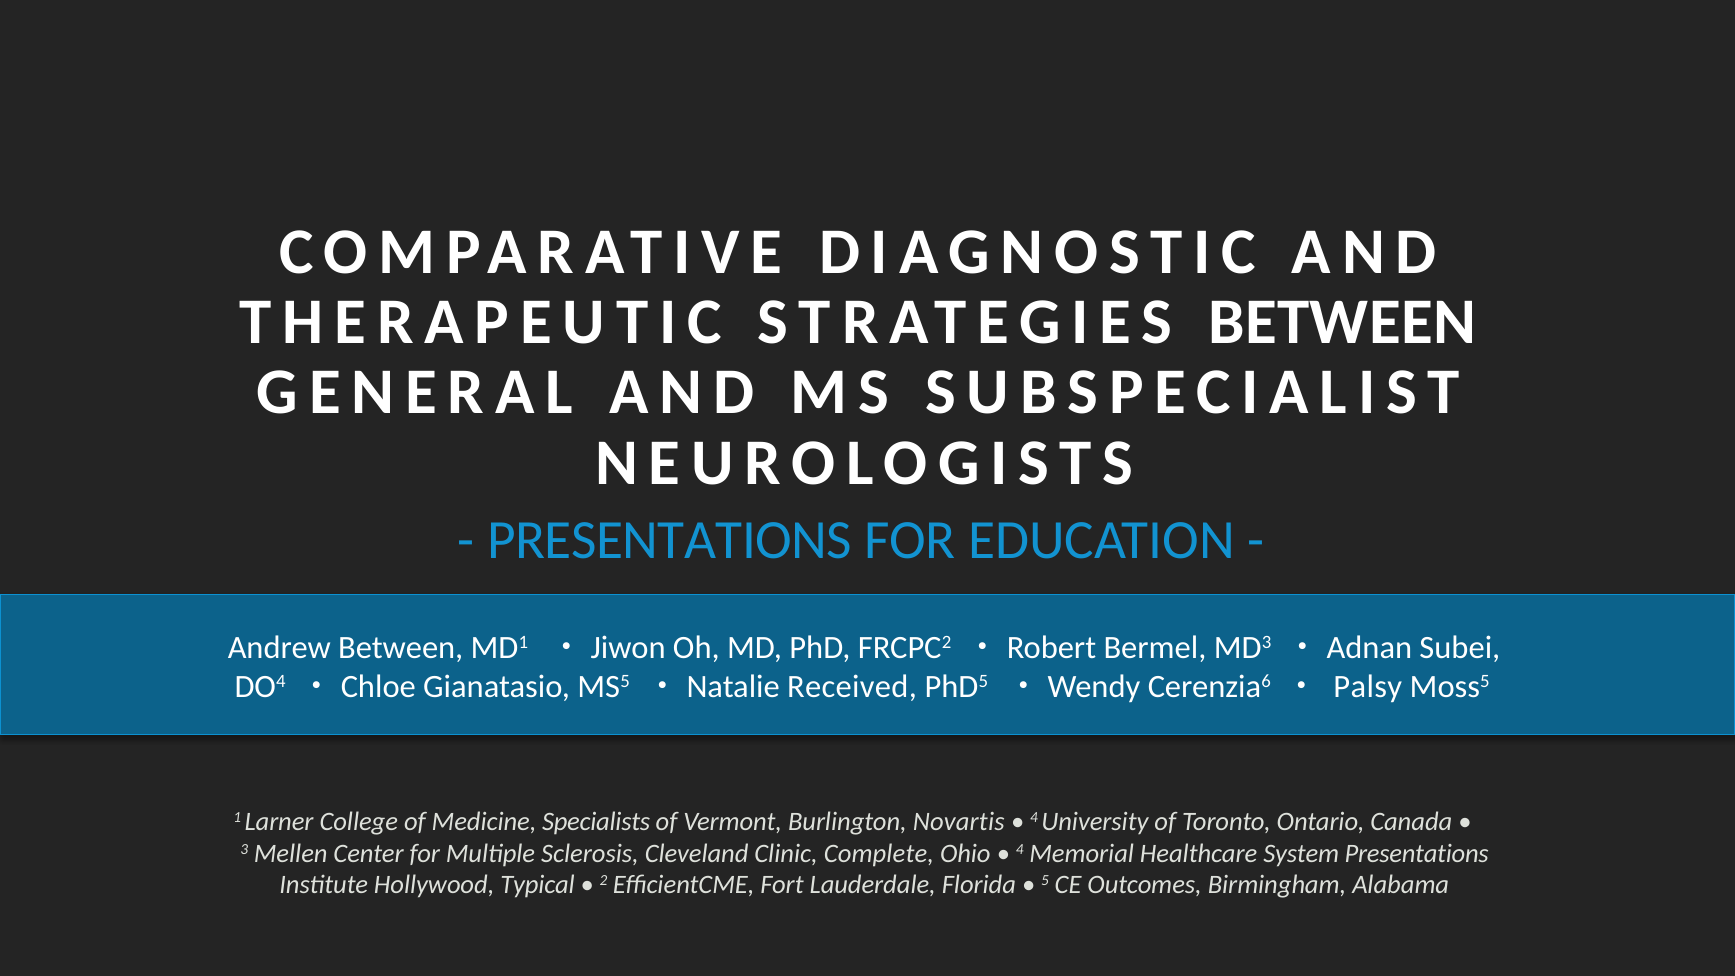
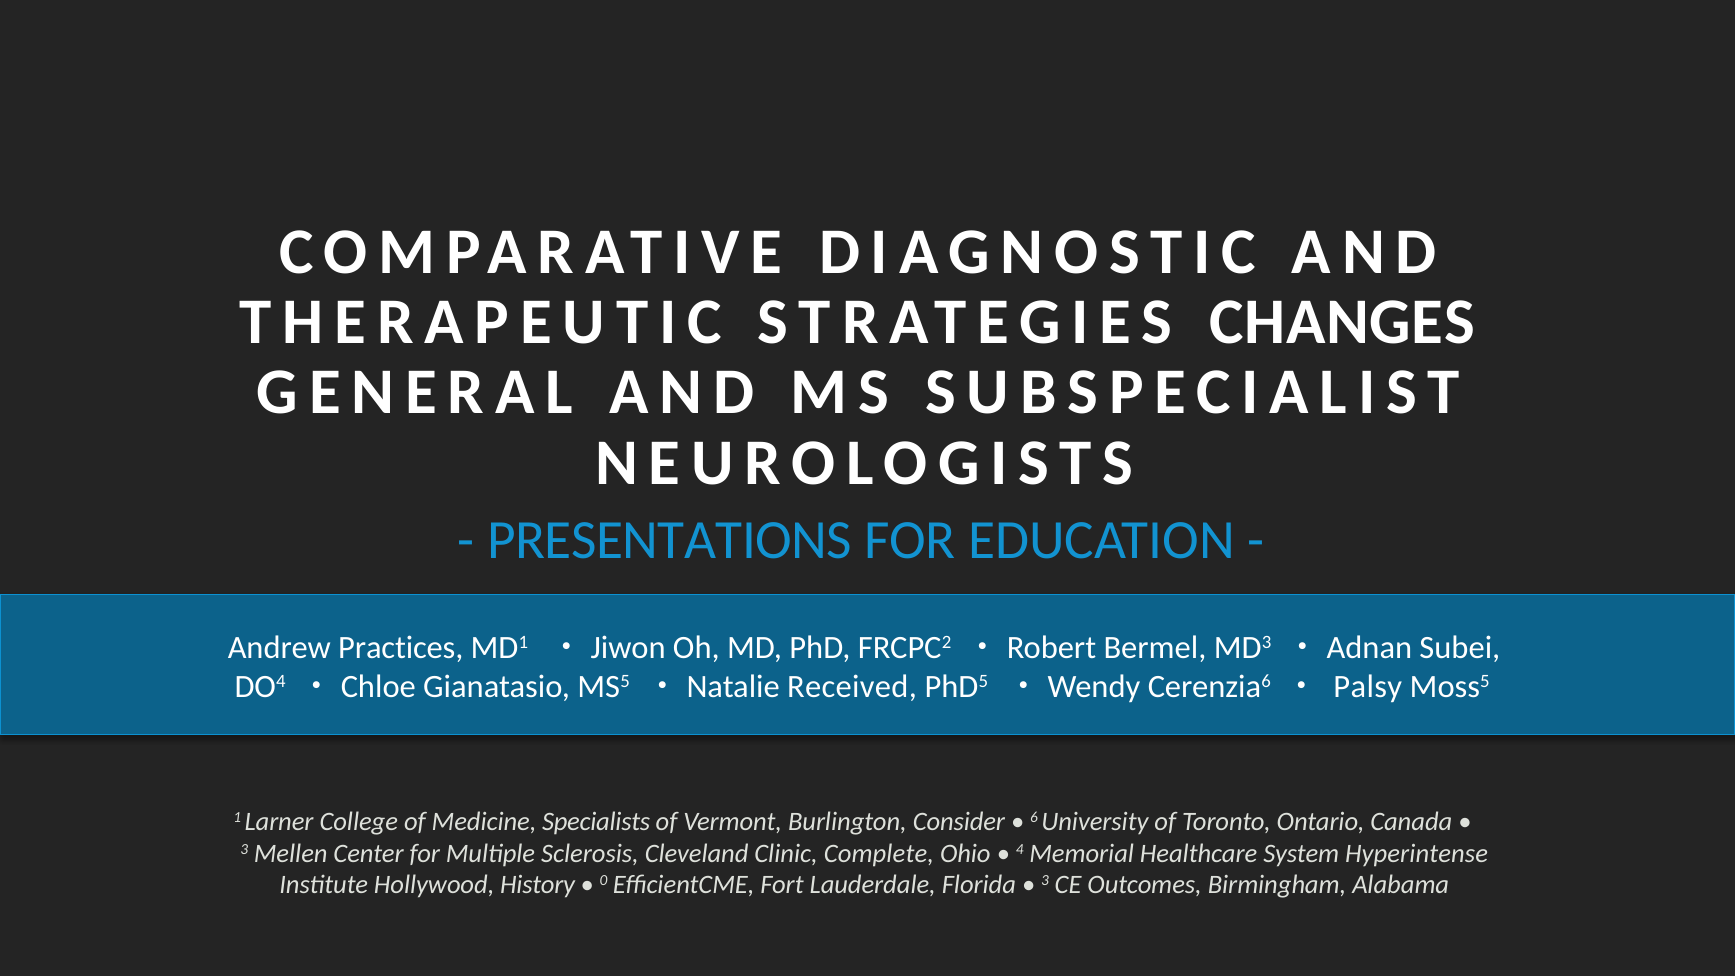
STRATEGIES BETWEEN: BETWEEN -> CHANGES
Andrew Between: Between -> Practices
Novartis: Novartis -> Consider
4 at (1034, 817): 4 -> 6
System Presentations: Presentations -> Hyperintense
Typical: Typical -> History
2: 2 -> 0
5 at (1045, 881): 5 -> 3
